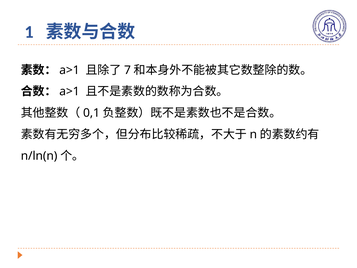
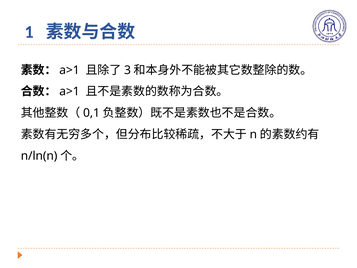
7: 7 -> 3
